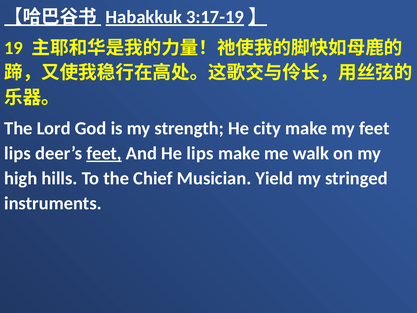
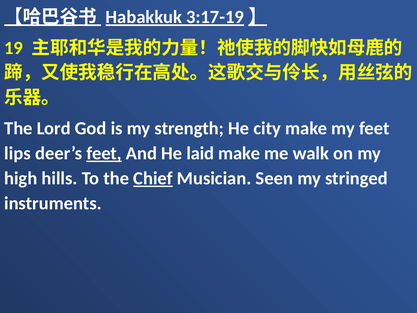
He lips: lips -> laid
Chief underline: none -> present
Yield: Yield -> Seen
